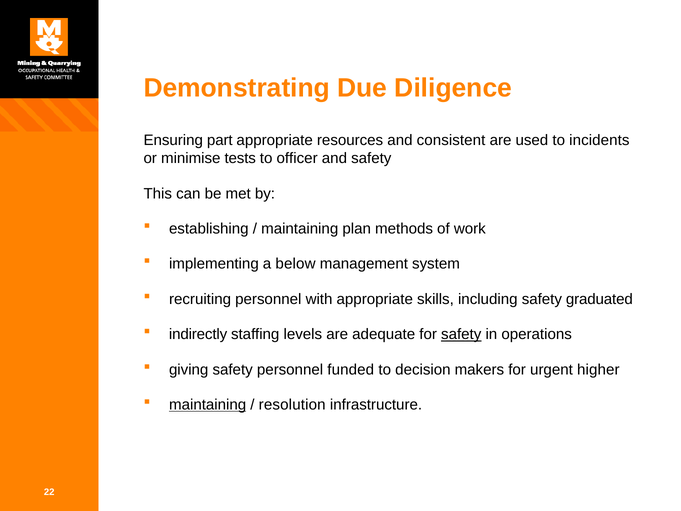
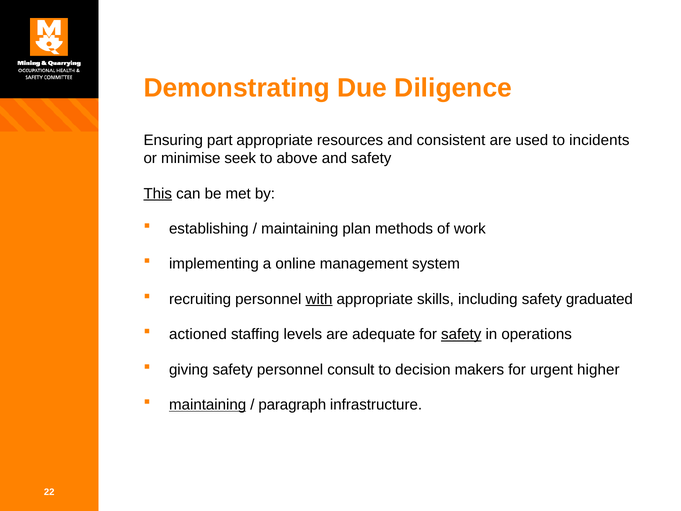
tests: tests -> seek
officer: officer -> above
This underline: none -> present
below: below -> online
with underline: none -> present
indirectly: indirectly -> actioned
funded: funded -> consult
resolution: resolution -> paragraph
